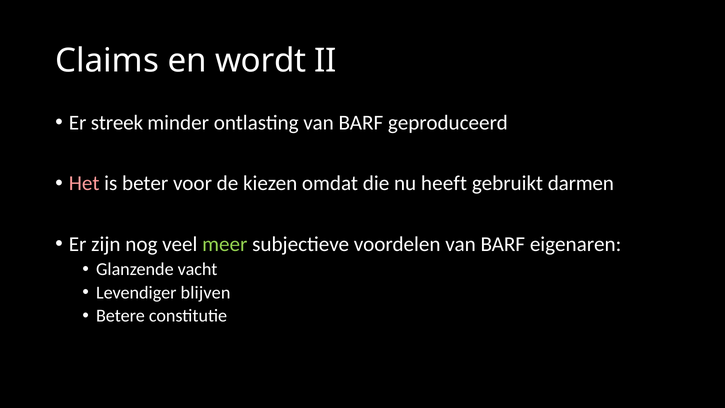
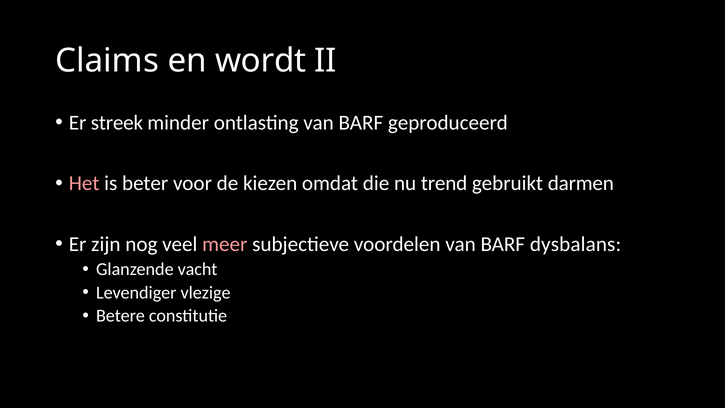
heeft: heeft -> trend
meer colour: light green -> pink
eigenaren: eigenaren -> dysbalans
blijven: blijven -> vlezige
